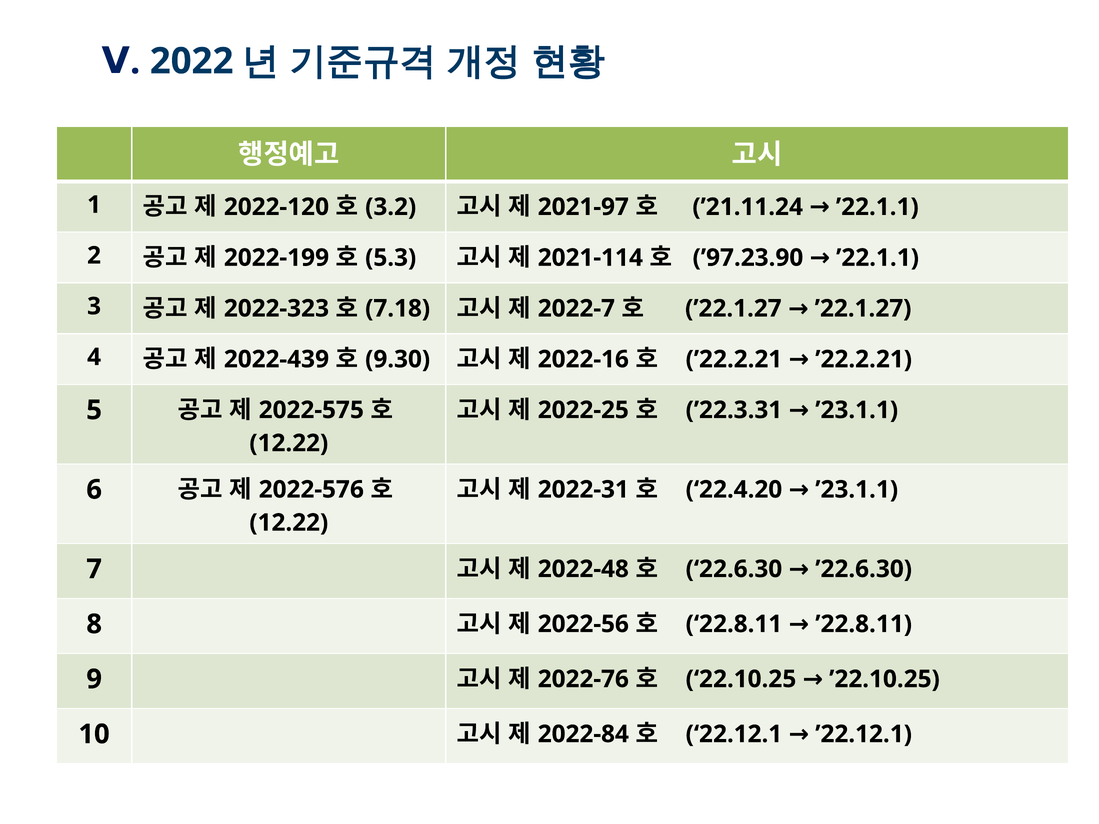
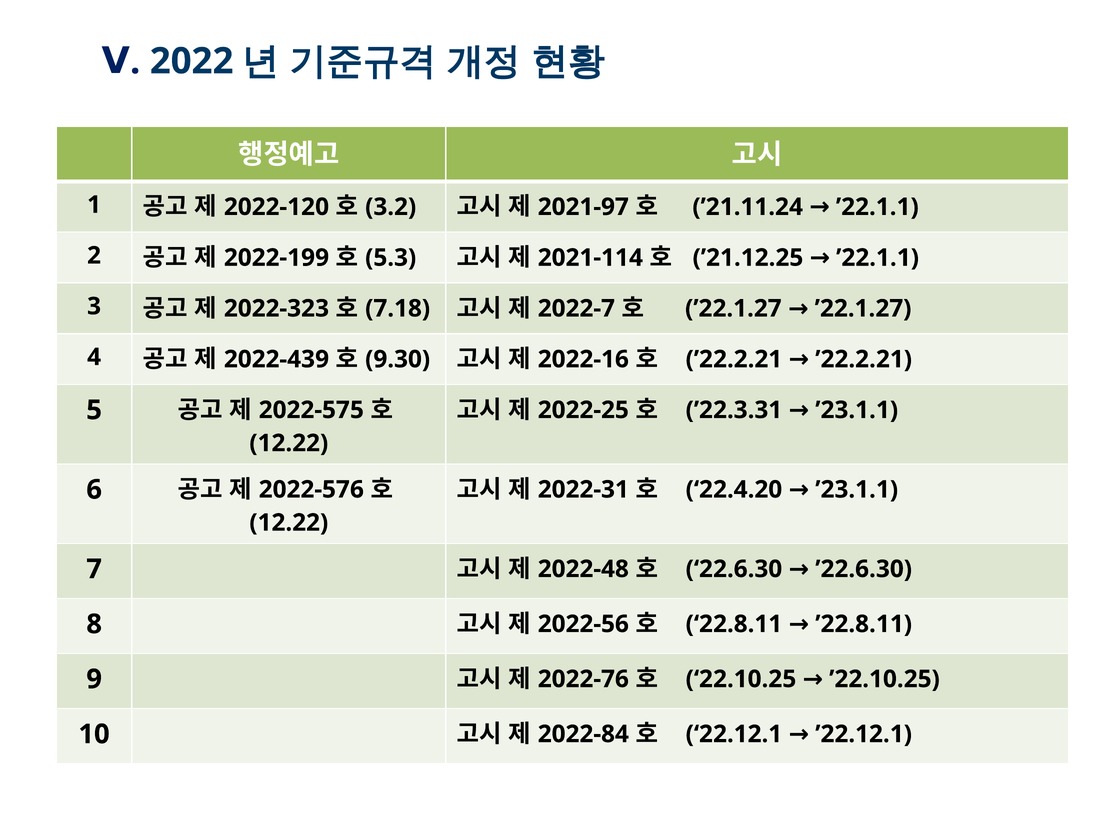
’97.23.90: ’97.23.90 -> ’21.12.25
